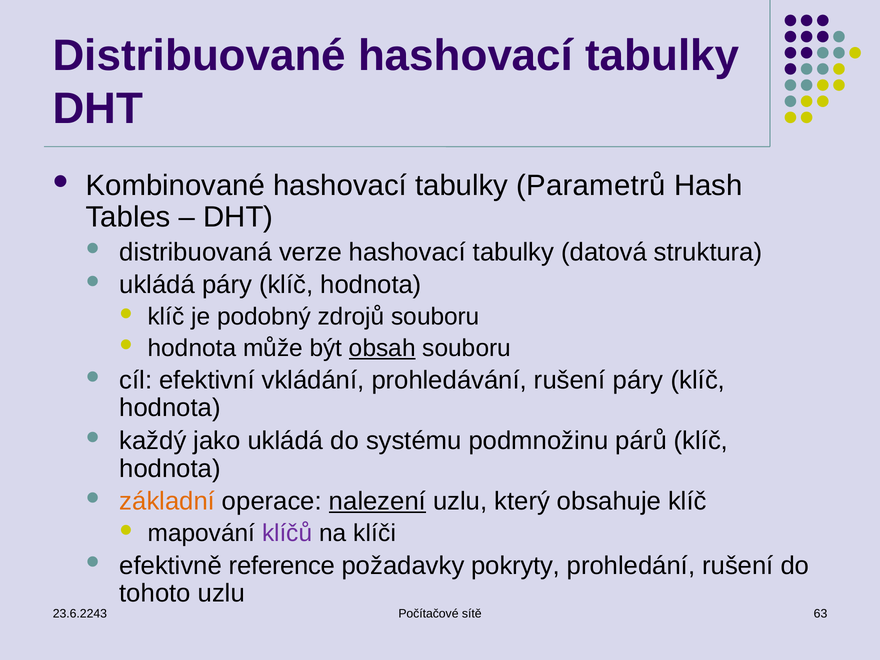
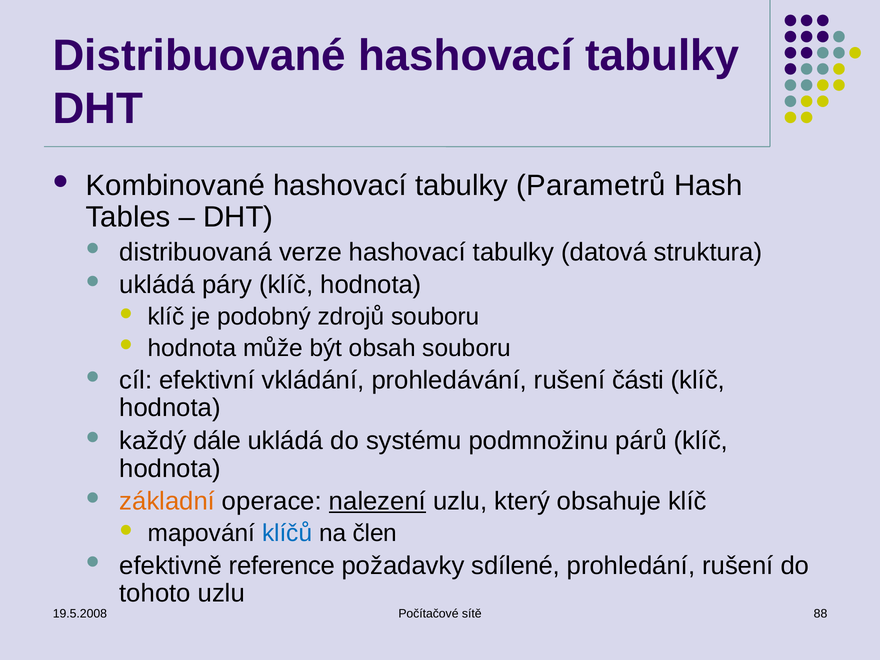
obsah underline: present -> none
rušení páry: páry -> části
jako: jako -> dále
klíčů colour: purple -> blue
klíči: klíči -> člen
pokryty: pokryty -> sdílené
23.6.2243: 23.6.2243 -> 19.5.2008
63: 63 -> 88
